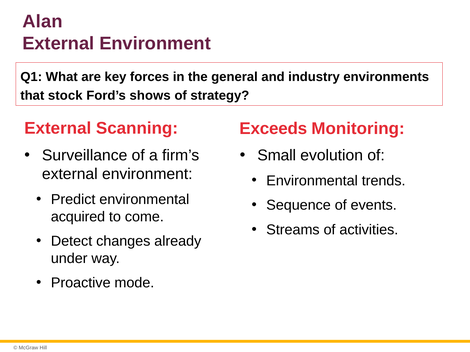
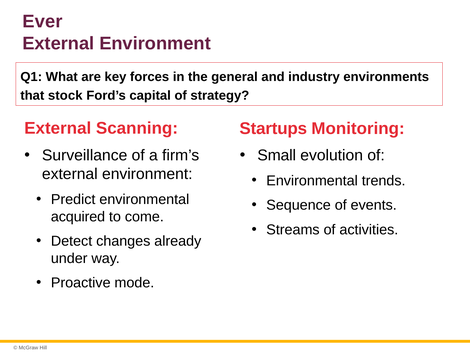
Alan: Alan -> Ever
shows: shows -> capital
Exceeds: Exceeds -> Startups
